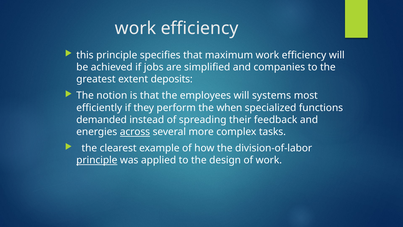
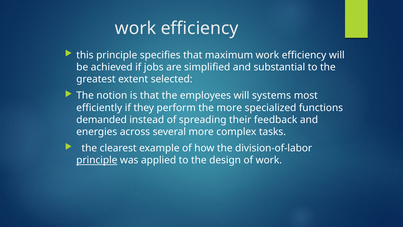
companies: companies -> substantial
deposits: deposits -> selected
the when: when -> more
across underline: present -> none
